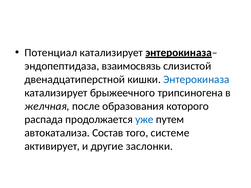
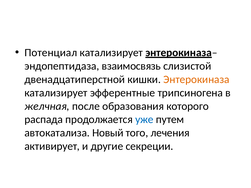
Энтерокиназа colour: blue -> orange
брыжеечного: брыжеечного -> эфферентные
Состав: Состав -> Новый
системе: системе -> лечения
заслонки: заслонки -> секреции
